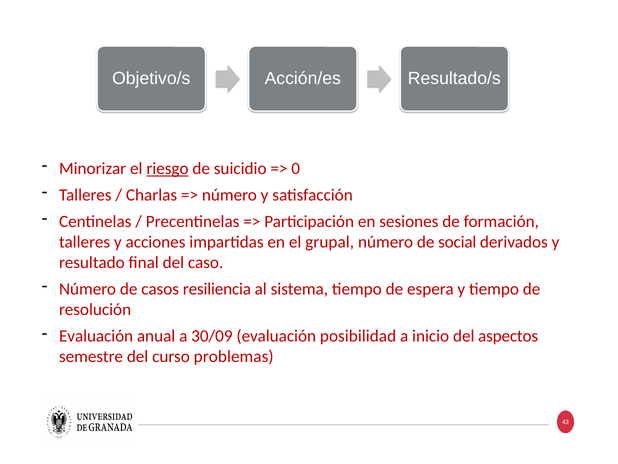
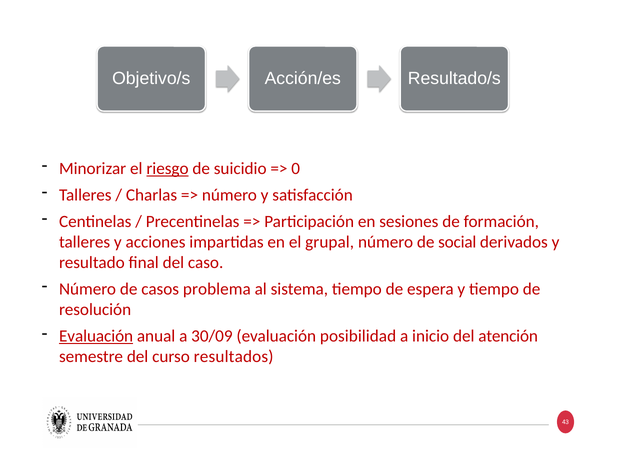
resiliencia: resiliencia -> problema
Evaluación at (96, 336) underline: none -> present
aspectos: aspectos -> atención
problemas: problemas -> resultados
